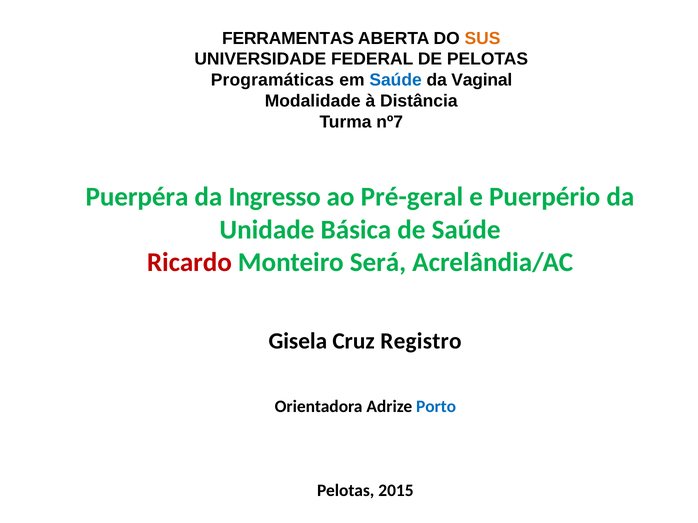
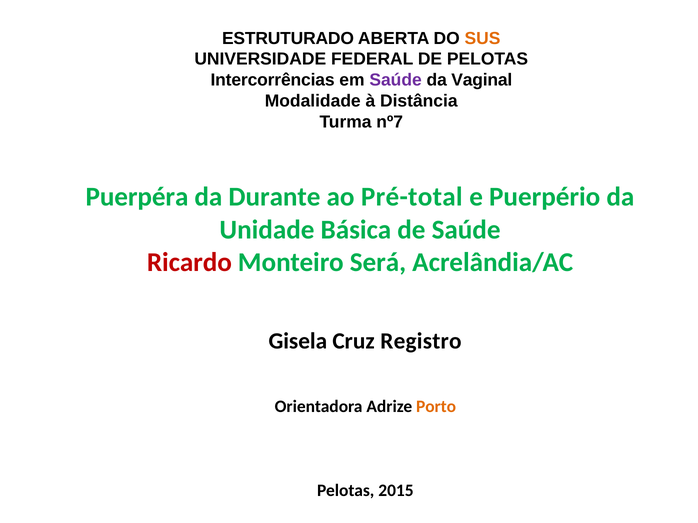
FERRAMENTAS: FERRAMENTAS -> ESTRUTURADO
Programáticas: Programáticas -> Intercorrências
Saúde at (396, 80) colour: blue -> purple
Ingresso: Ingresso -> Durante
Pré-geral: Pré-geral -> Pré-total
Porto colour: blue -> orange
